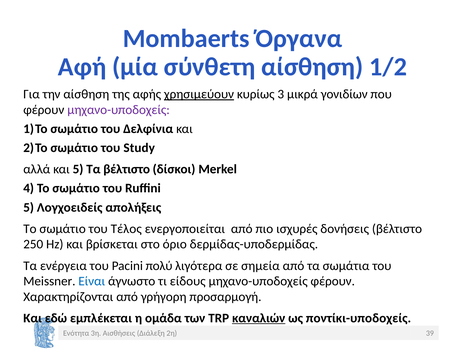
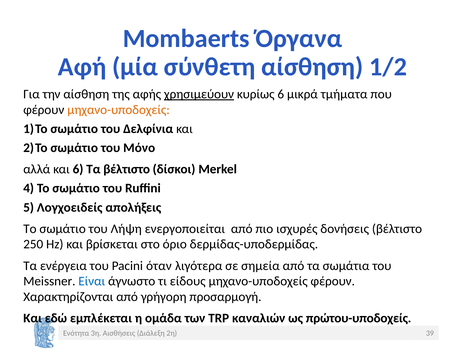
κυρίως 3: 3 -> 6
γονιδίων: γονιδίων -> τμήματα
μηχανο-υποδοχείς at (119, 110) colour: purple -> orange
Study: Study -> Μόνο
και 5: 5 -> 6
Τέλος: Τέλος -> Λήψη
πολύ: πολύ -> όταν
καναλιών underline: present -> none
ποντίκι-υποδοχείς: ποντίκι-υποδοχείς -> πρώτου-υποδοχείς
